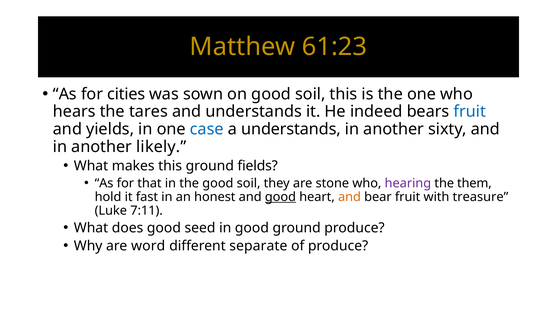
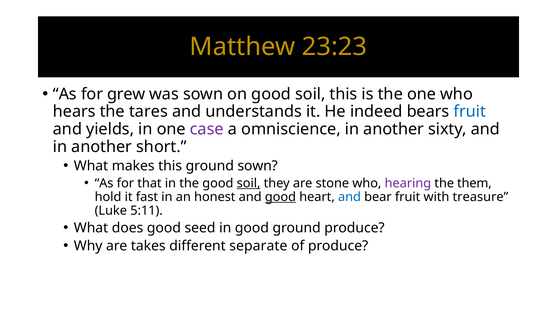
61:23: 61:23 -> 23:23
cities: cities -> grew
case colour: blue -> purple
a understands: understands -> omniscience
likely: likely -> short
ground fields: fields -> sown
soil at (249, 183) underline: none -> present
and at (349, 197) colour: orange -> blue
7:11: 7:11 -> 5:11
word: word -> takes
